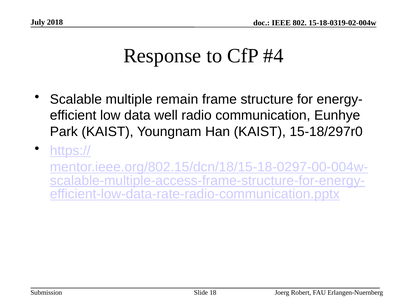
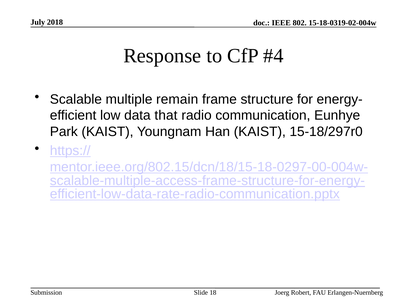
well: well -> that
